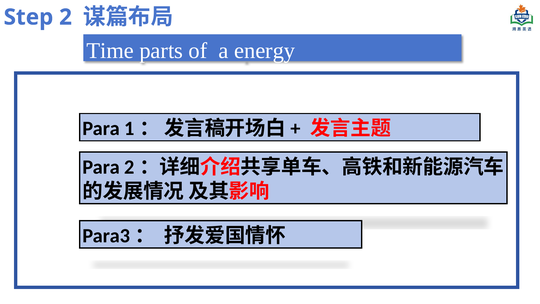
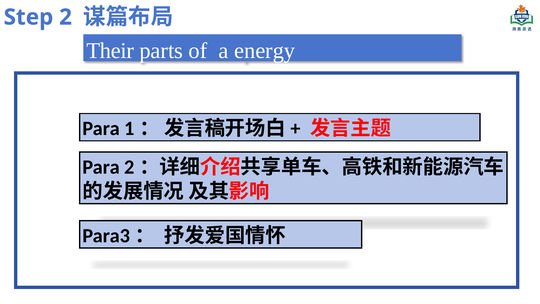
Time: Time -> Their
